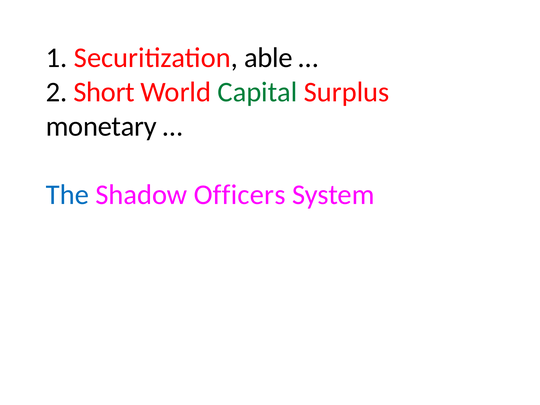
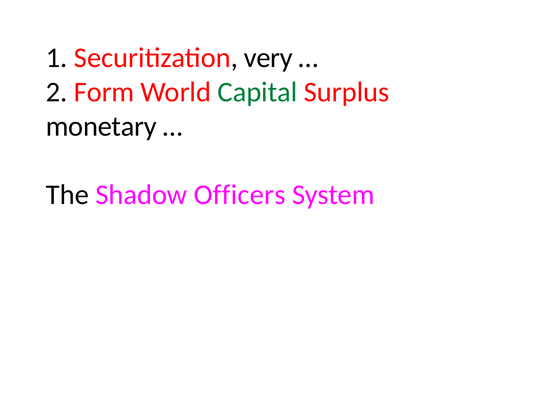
able: able -> very
Short: Short -> Form
The colour: blue -> black
